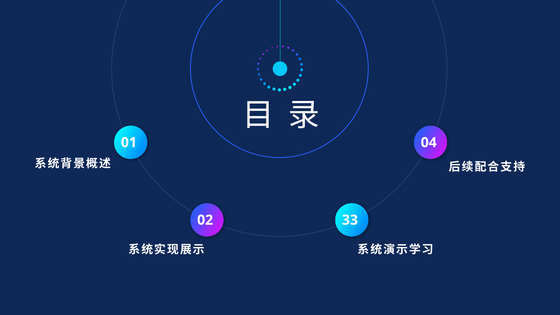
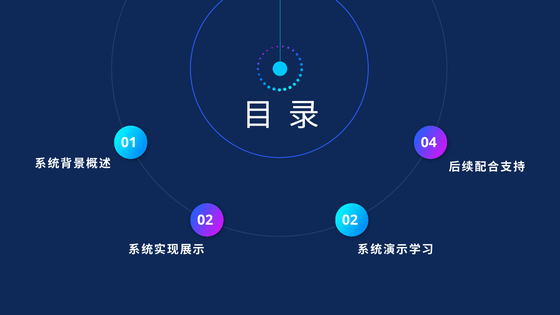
02 33: 33 -> 02
